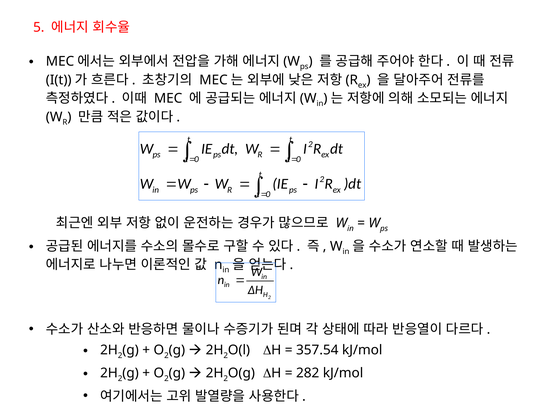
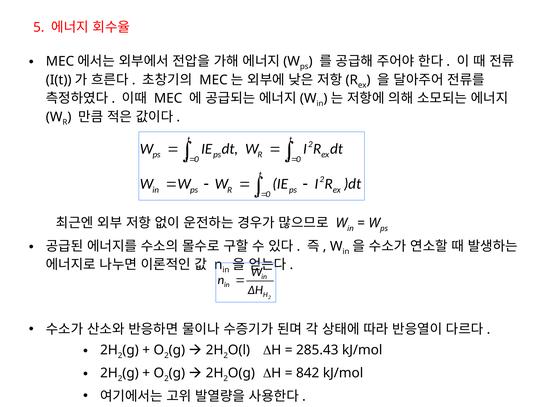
357.54: 357.54 -> 285.43
282: 282 -> 842
